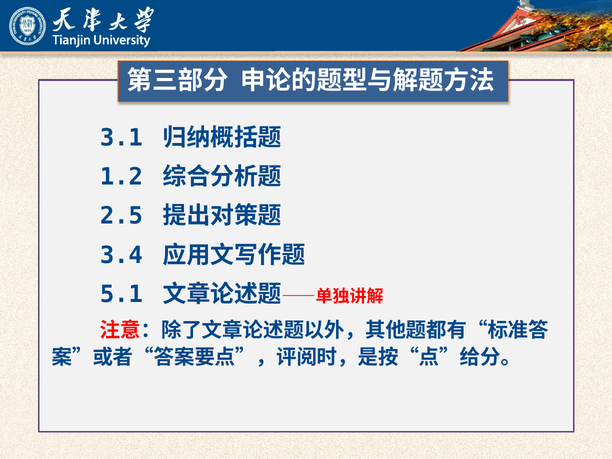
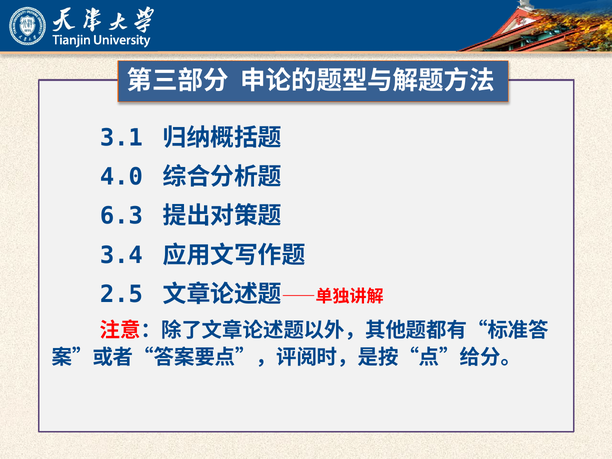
1.2: 1.2 -> 4.0
2.5: 2.5 -> 6.3
5.1: 5.1 -> 2.5
